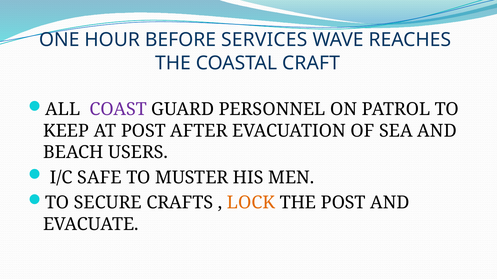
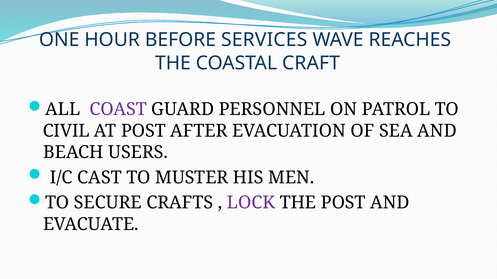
KEEP: KEEP -> CIVIL
SAFE: SAFE -> CAST
LOCK colour: orange -> purple
